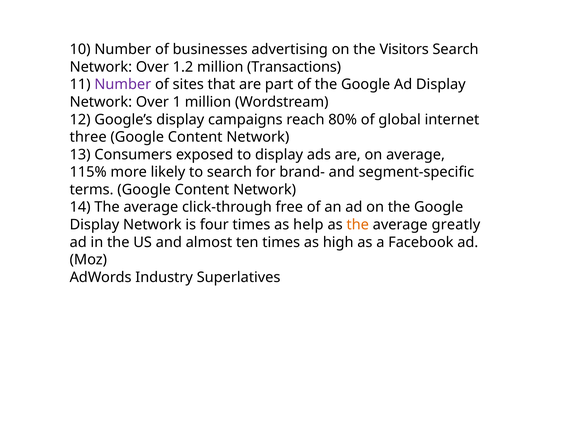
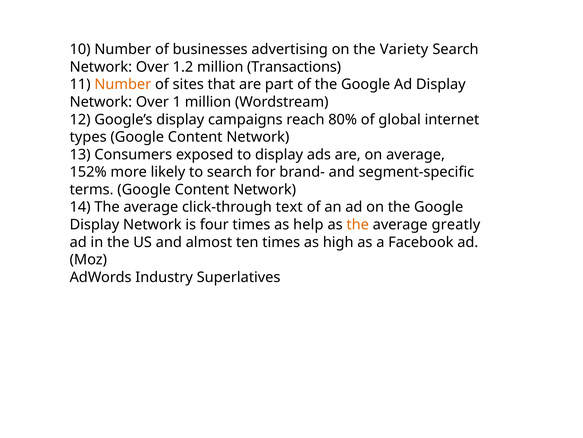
Visitors: Visitors -> Variety
Number at (123, 84) colour: purple -> orange
three: three -> types
115%: 115% -> 152%
free: free -> text
